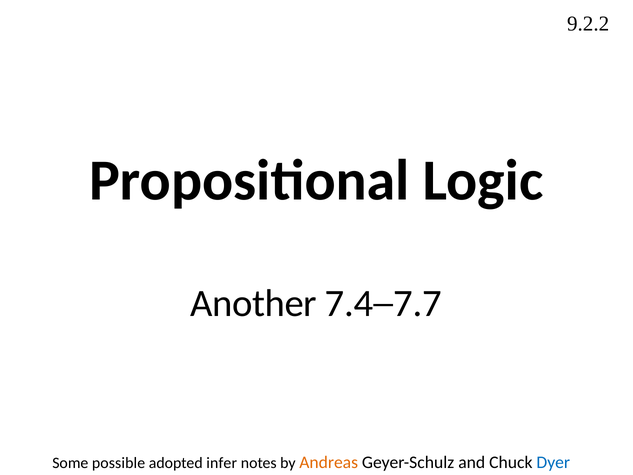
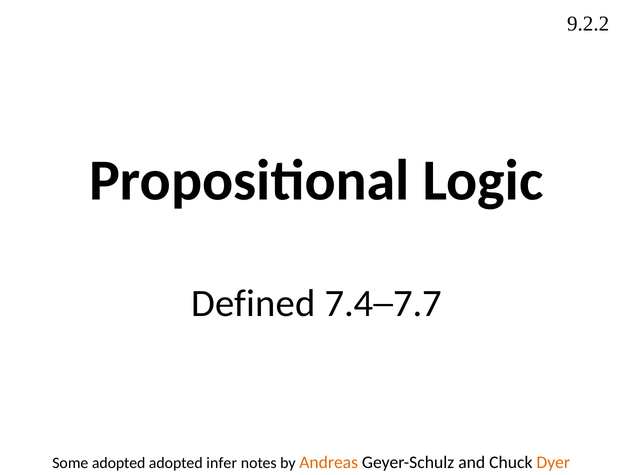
Another: Another -> Defined
Some possible: possible -> adopted
Dyer colour: blue -> orange
